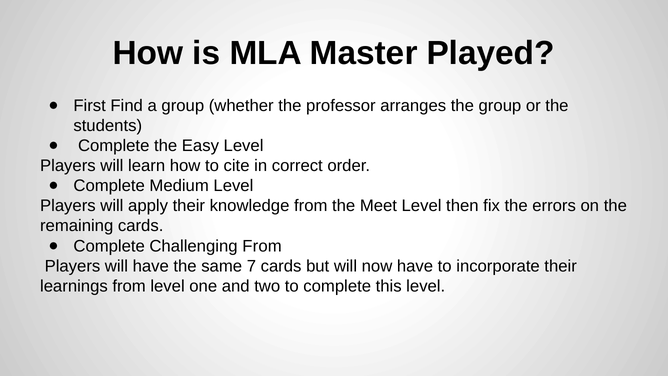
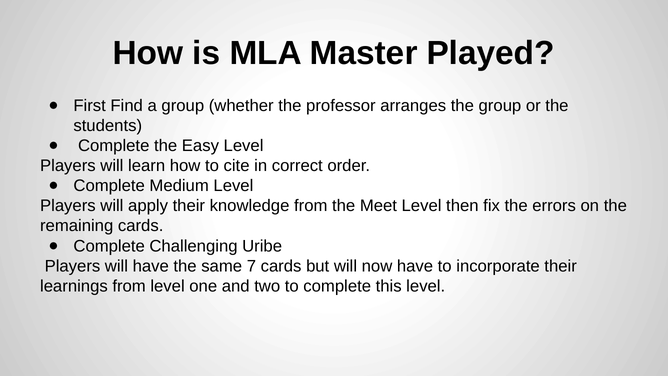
Challenging From: From -> Uribe
